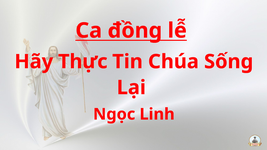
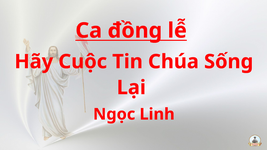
Thực: Thực -> Cuộc
